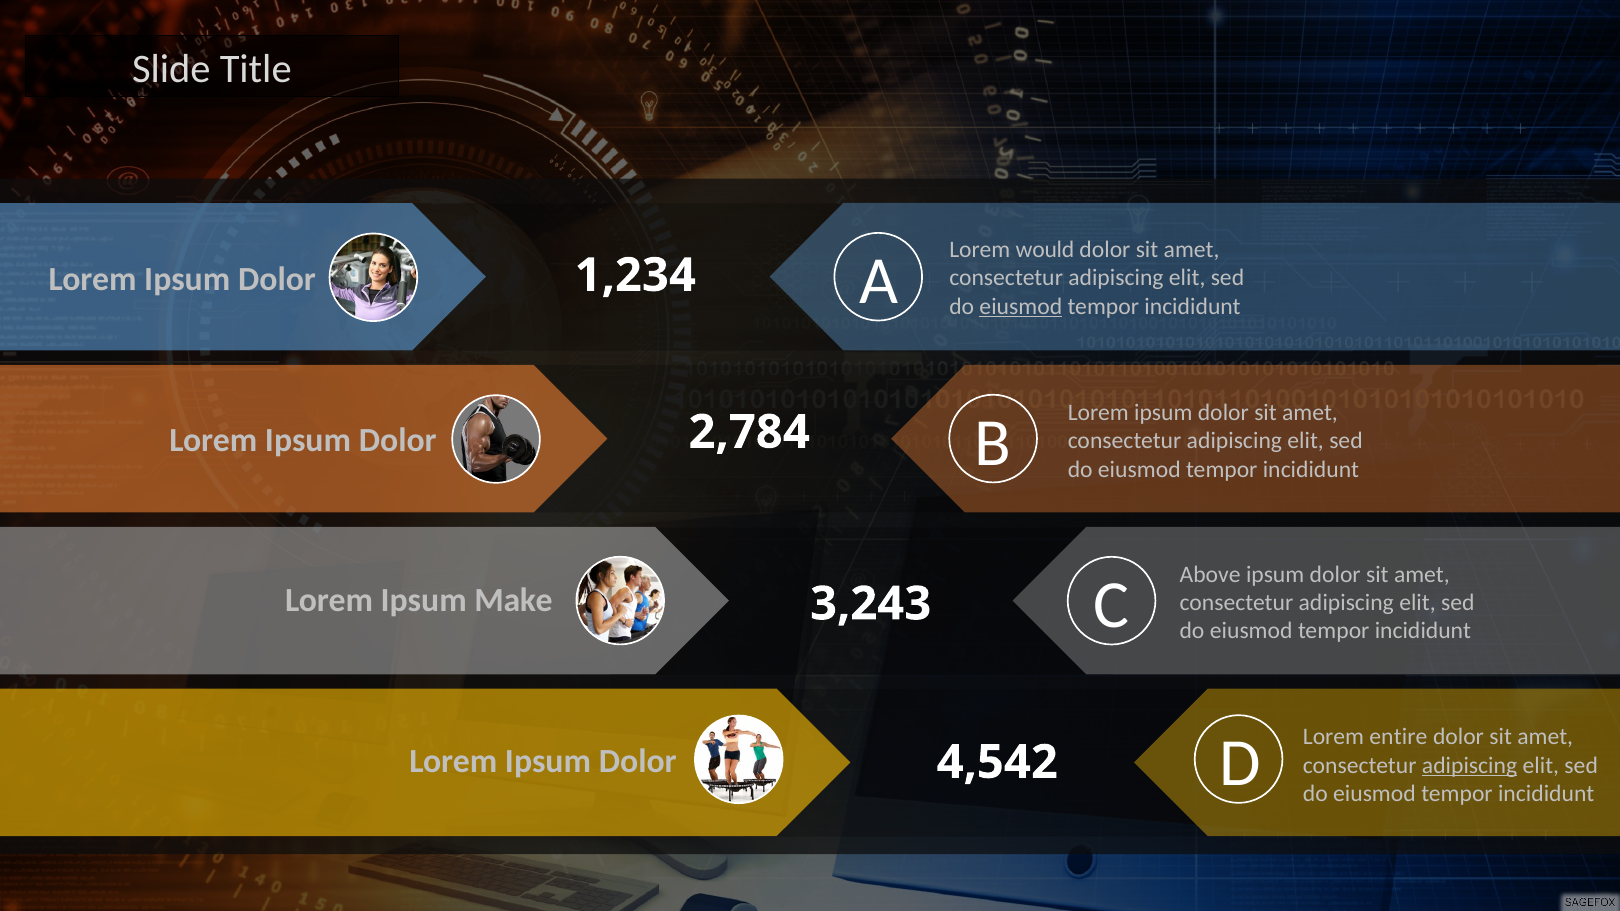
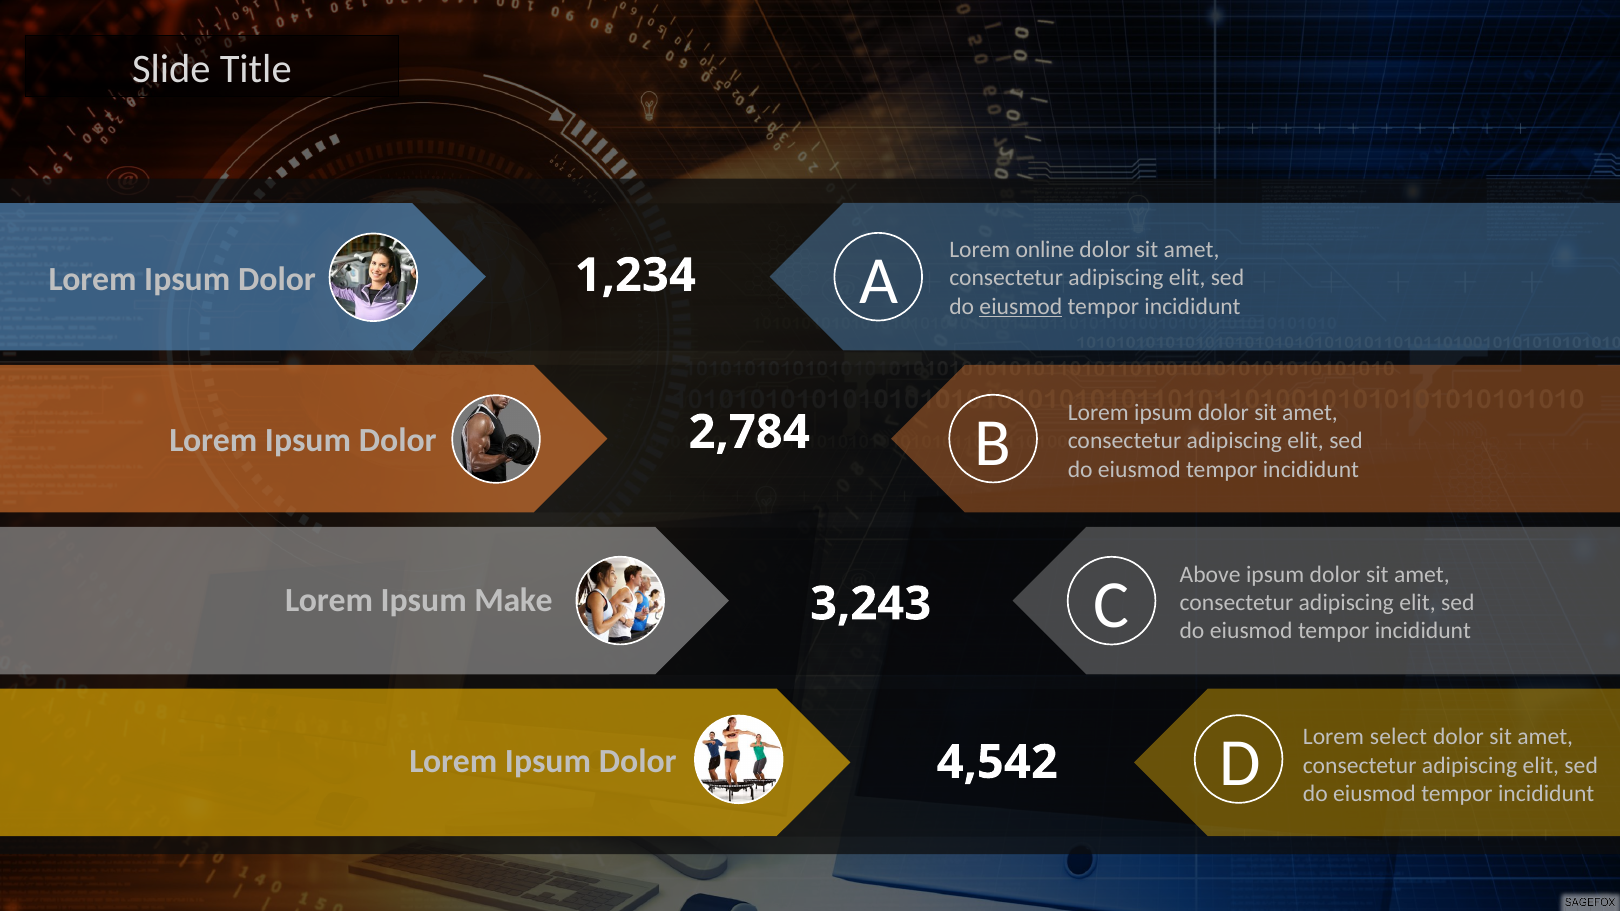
would: would -> online
entire: entire -> select
adipiscing at (1470, 766) underline: present -> none
